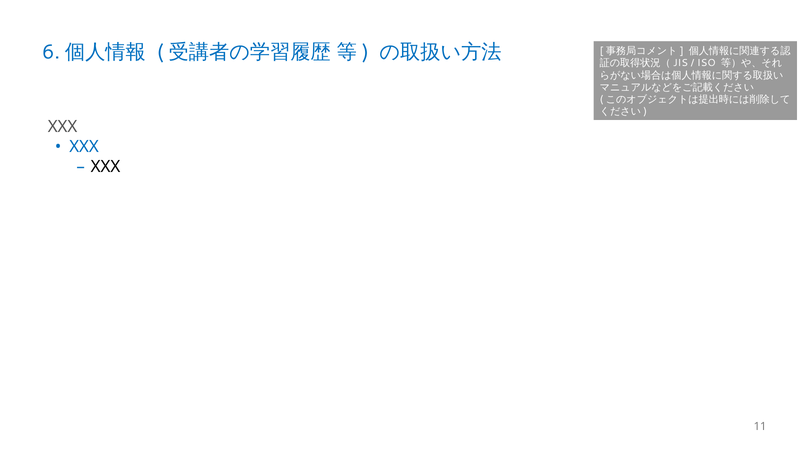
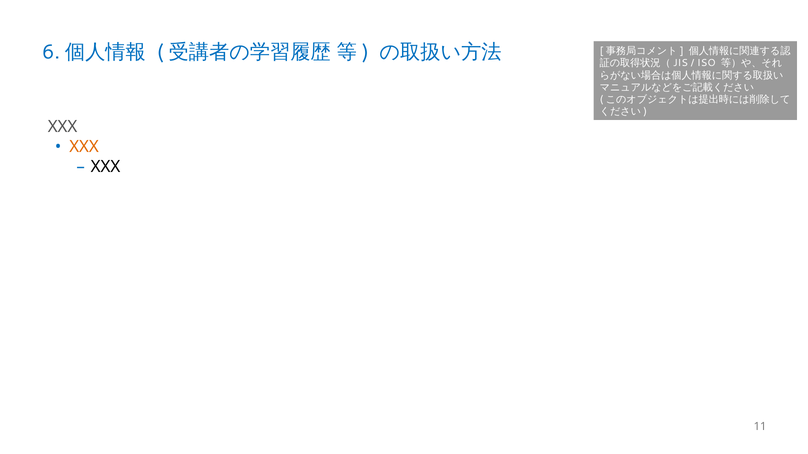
XXX at (84, 147) colour: blue -> orange
